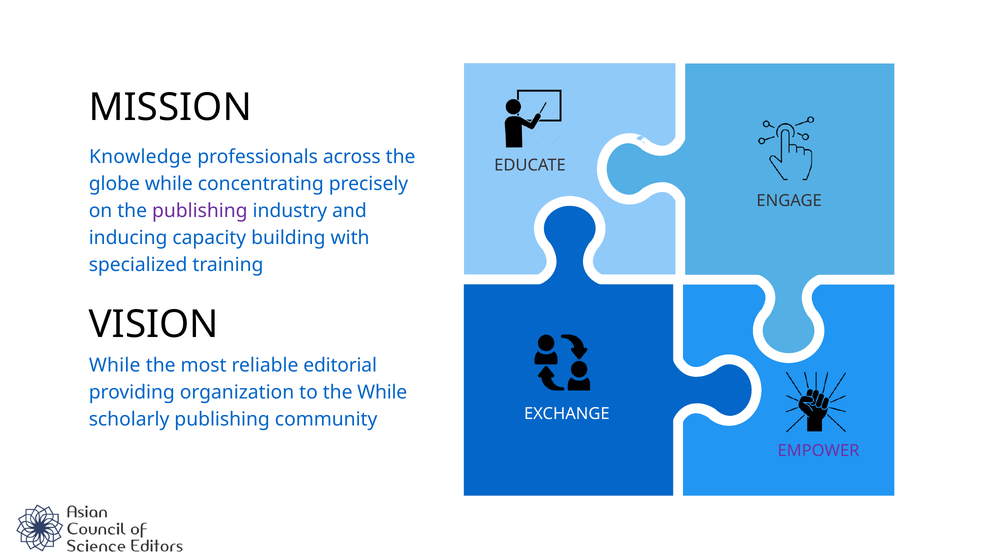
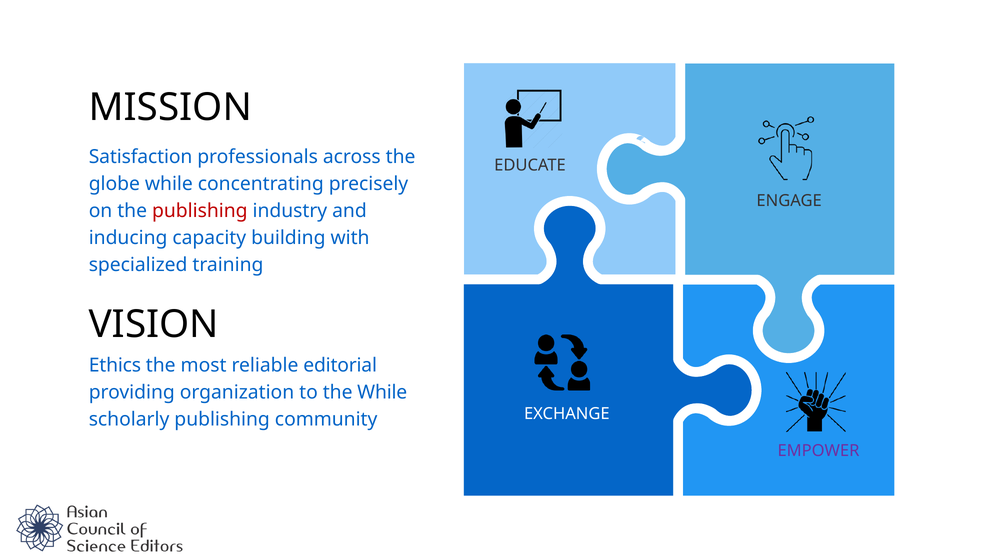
Knowledge: Knowledge -> Satisfaction
publishing at (200, 211) colour: purple -> red
While at (115, 365): While -> Ethics
